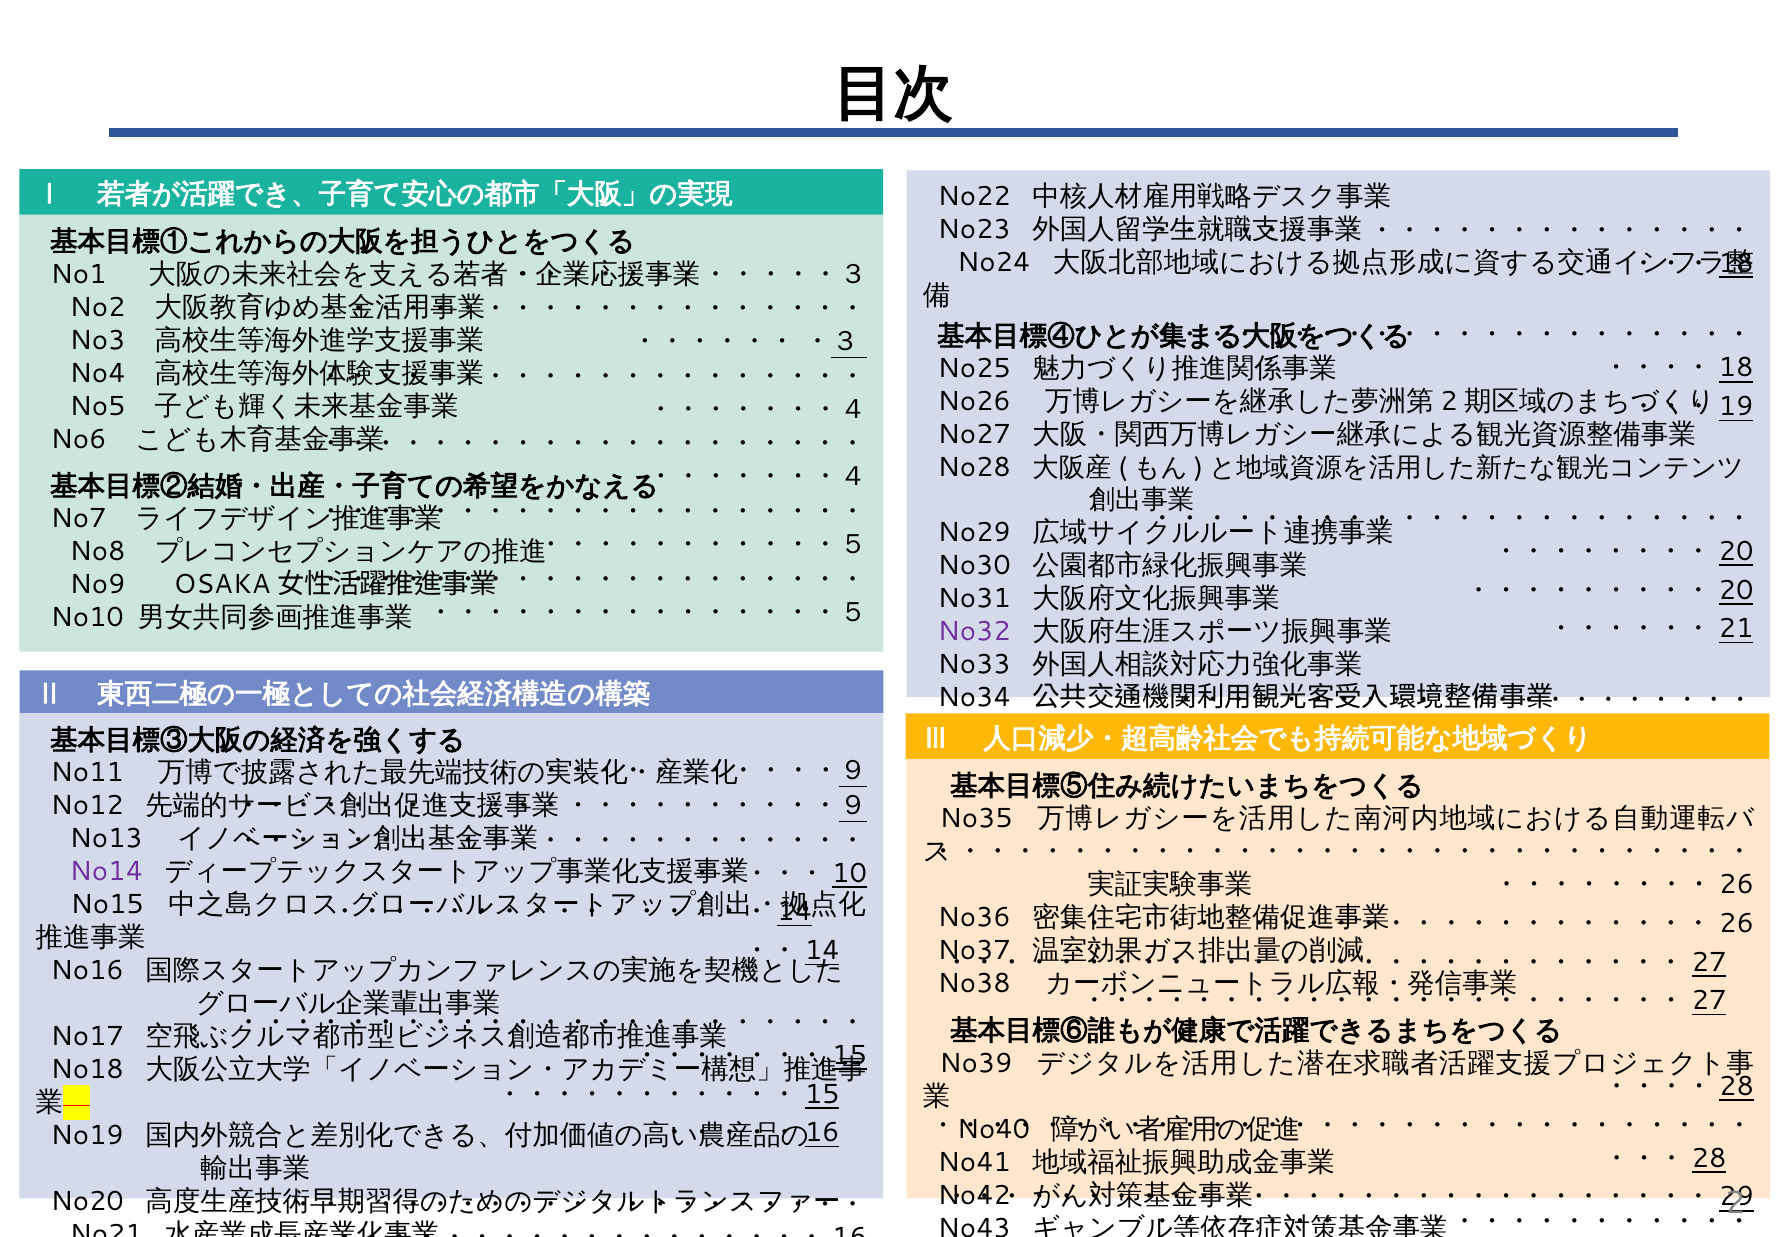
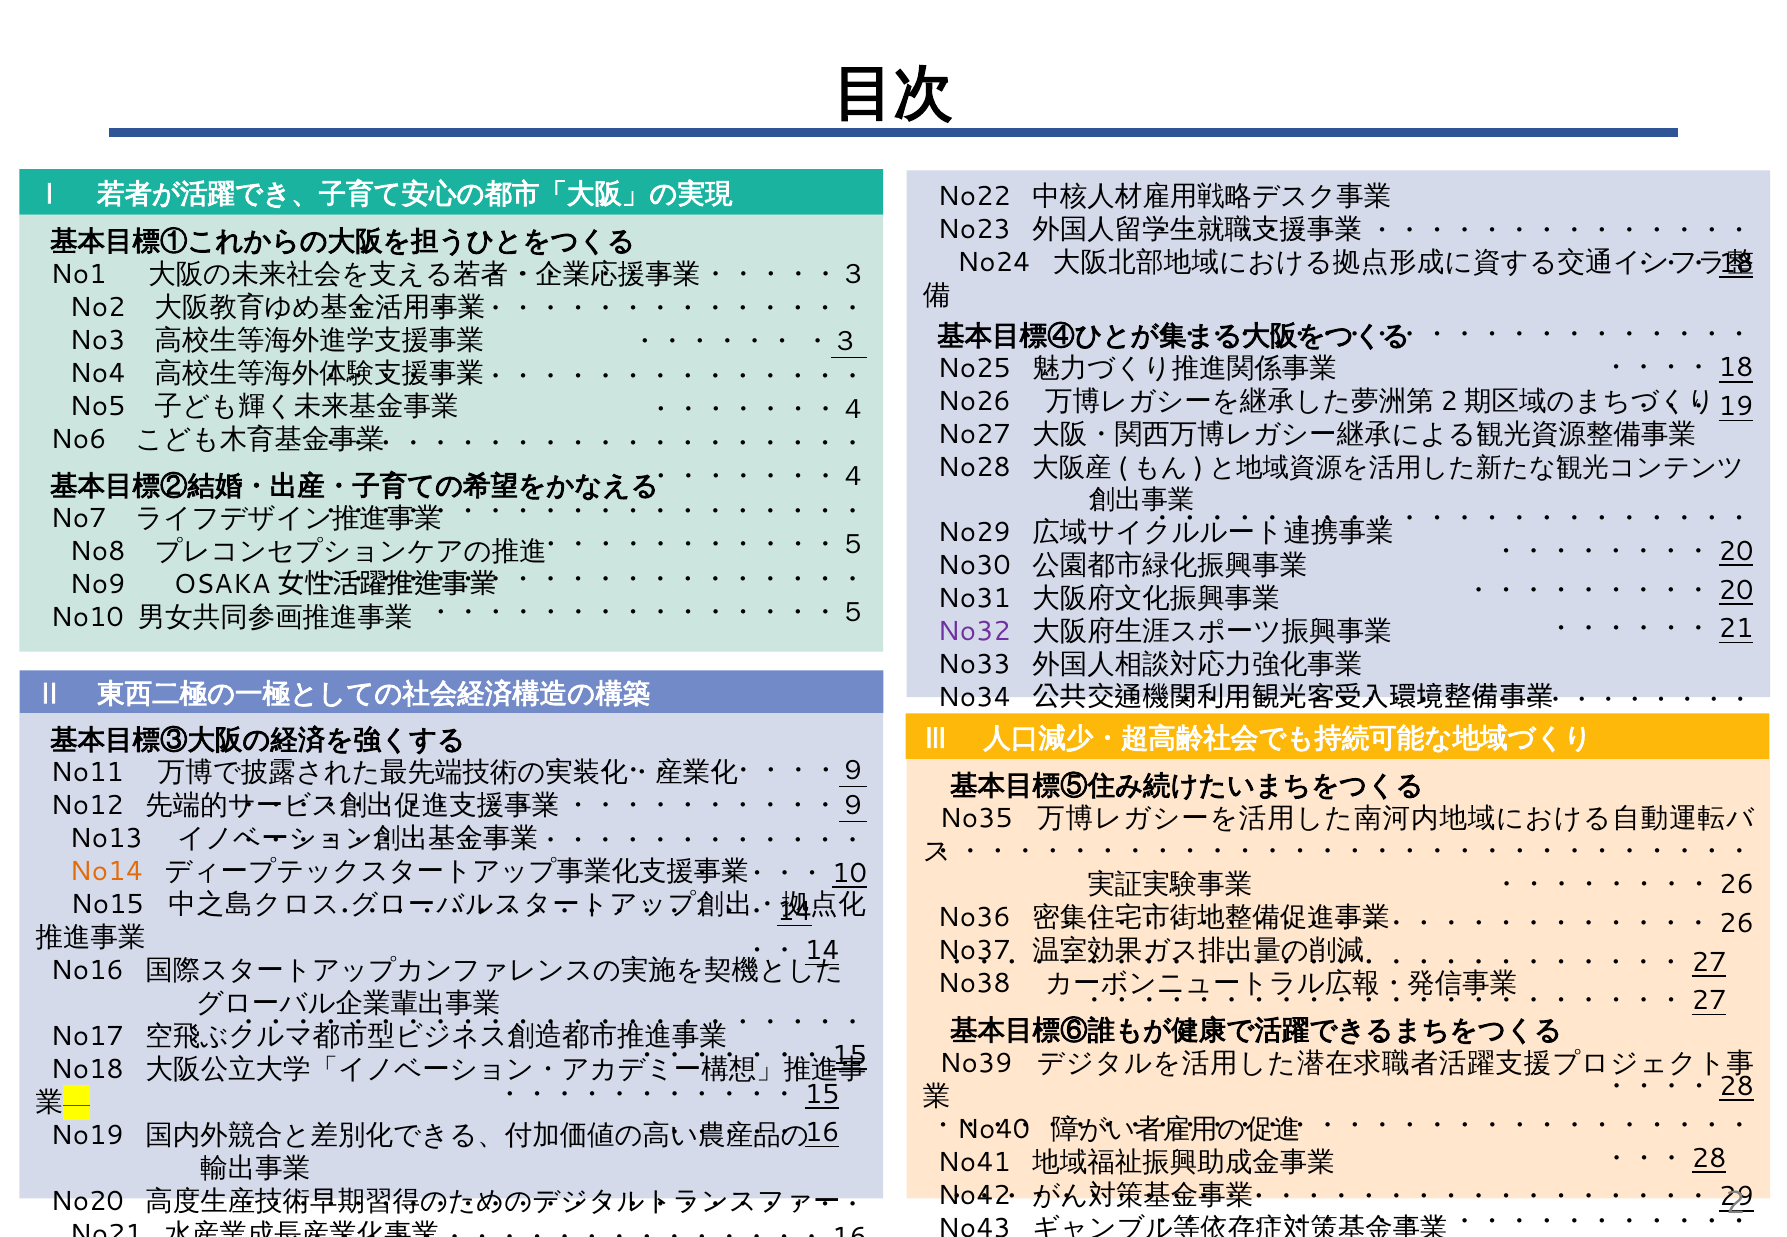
No14 colour: purple -> orange
